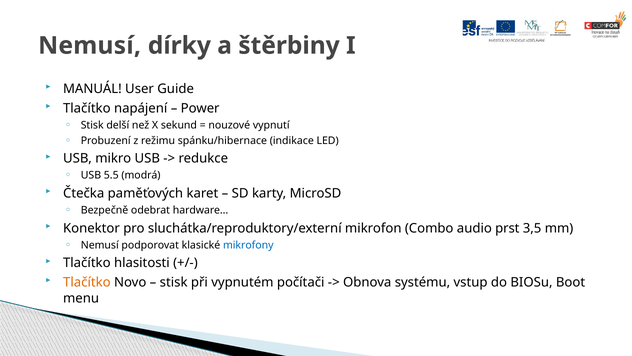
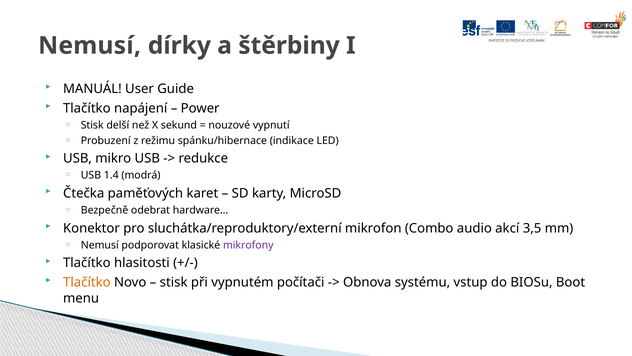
5.5: 5.5 -> 1.4
prst: prst -> akcí
mikrofony colour: blue -> purple
